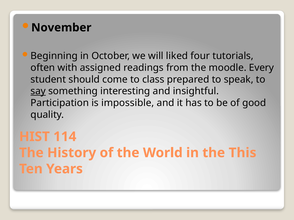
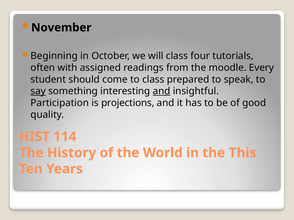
will liked: liked -> class
and at (162, 91) underline: none -> present
impossible: impossible -> projections
